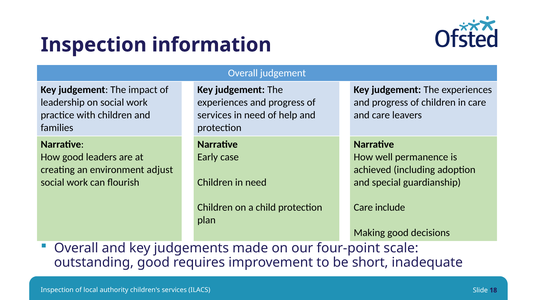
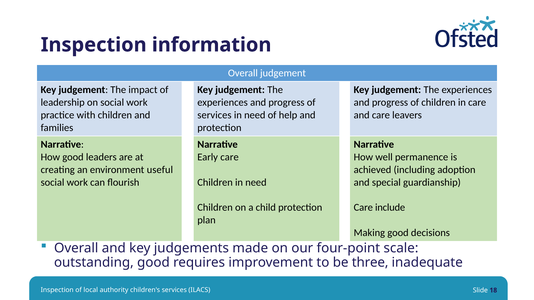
Early case: case -> care
adjust: adjust -> useful
short: short -> three
